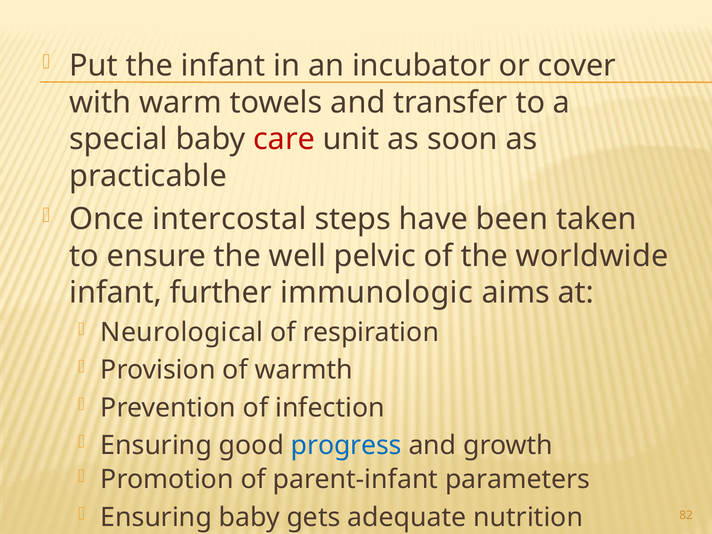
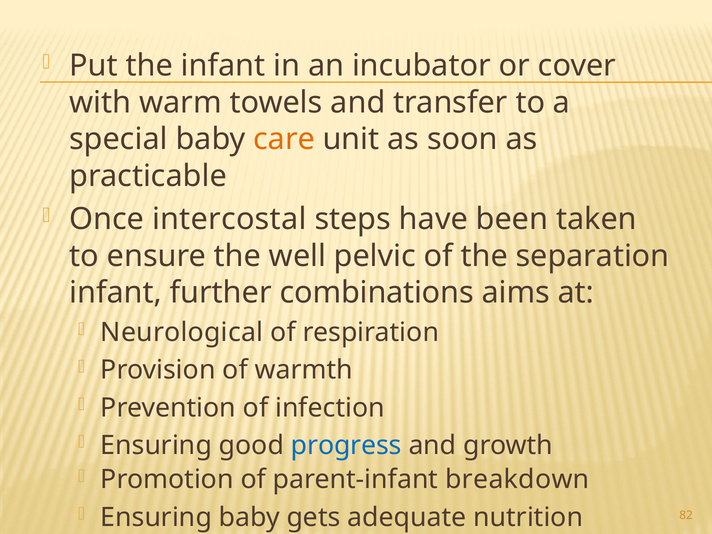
care colour: red -> orange
worldwide: worldwide -> separation
immunologic: immunologic -> combinations
parameters: parameters -> breakdown
